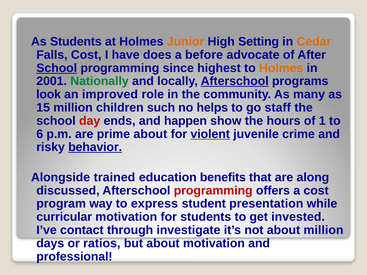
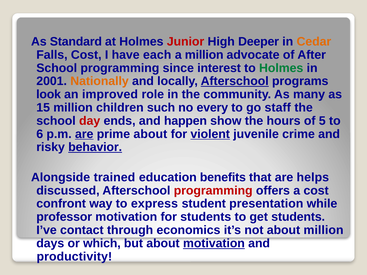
As Students: Students -> Standard
Junior colour: orange -> red
Setting: Setting -> Deeper
does: does -> each
a before: before -> million
School at (57, 68) underline: present -> none
highest: highest -> interest
Holmes at (281, 68) colour: orange -> green
Nationally colour: green -> orange
helps: helps -> every
1: 1 -> 5
are at (84, 134) underline: none -> present
along: along -> helps
program: program -> confront
curricular: curricular -> professor
get invested: invested -> students
investigate: investigate -> economics
ratios: ratios -> which
motivation at (214, 244) underline: none -> present
professional: professional -> productivity
